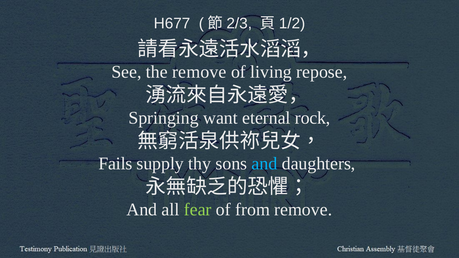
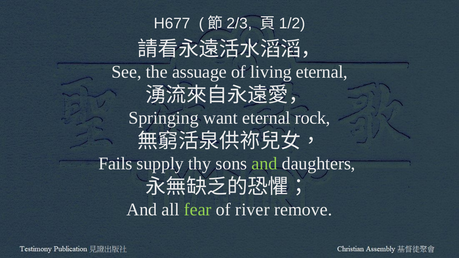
the remove: remove -> assuage
living repose: repose -> eternal
and at (264, 164) colour: light blue -> light green
from: from -> river
